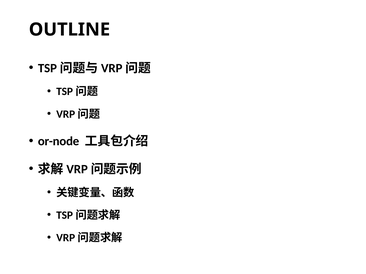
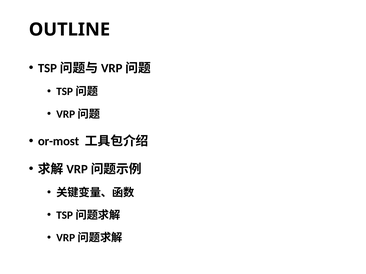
or-node: or-node -> or-most
